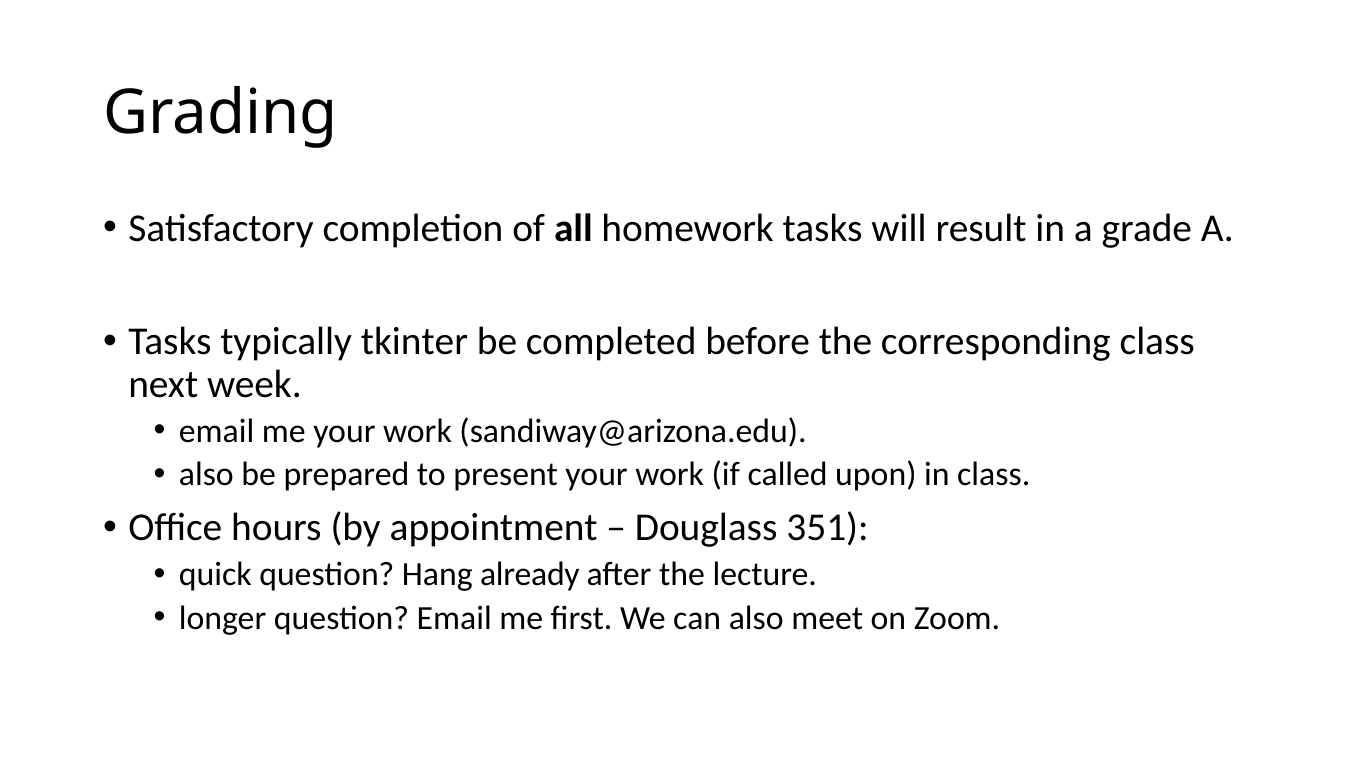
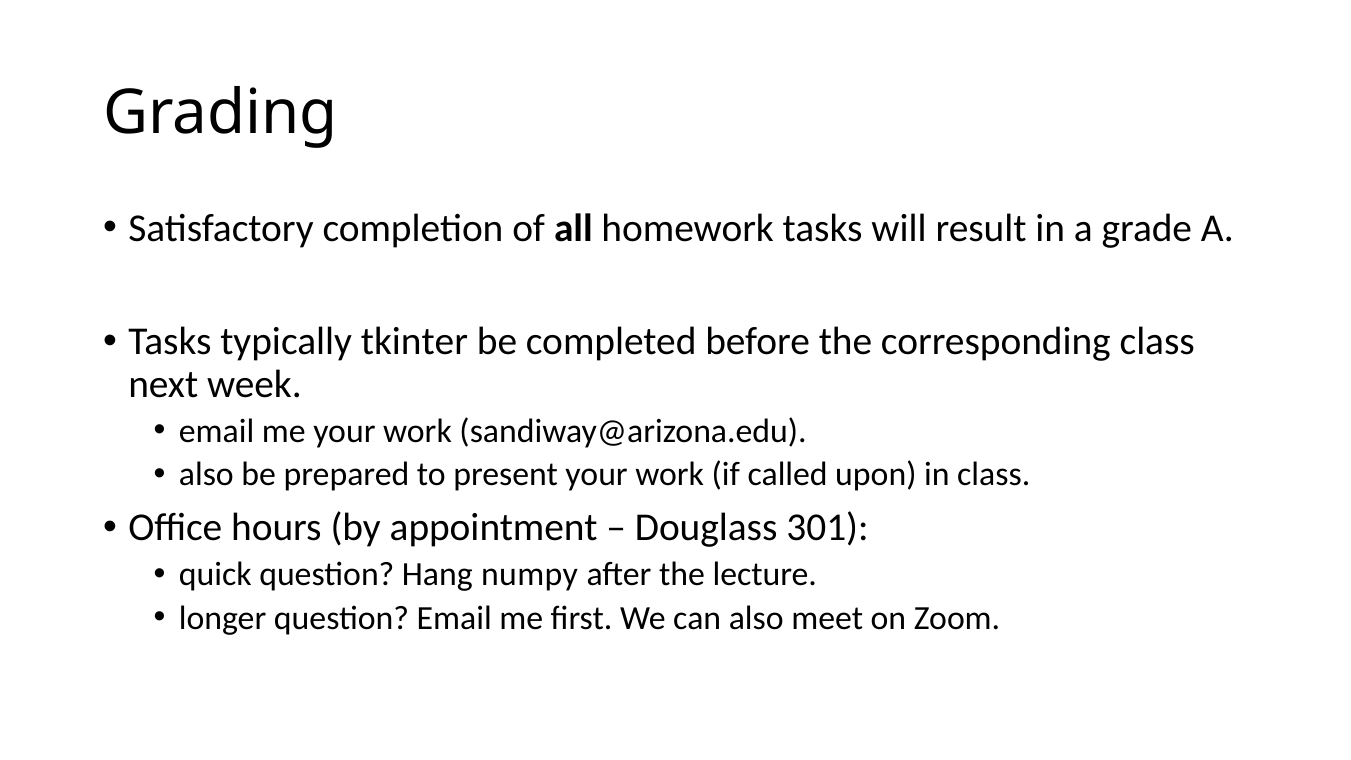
351: 351 -> 301
already: already -> numpy
